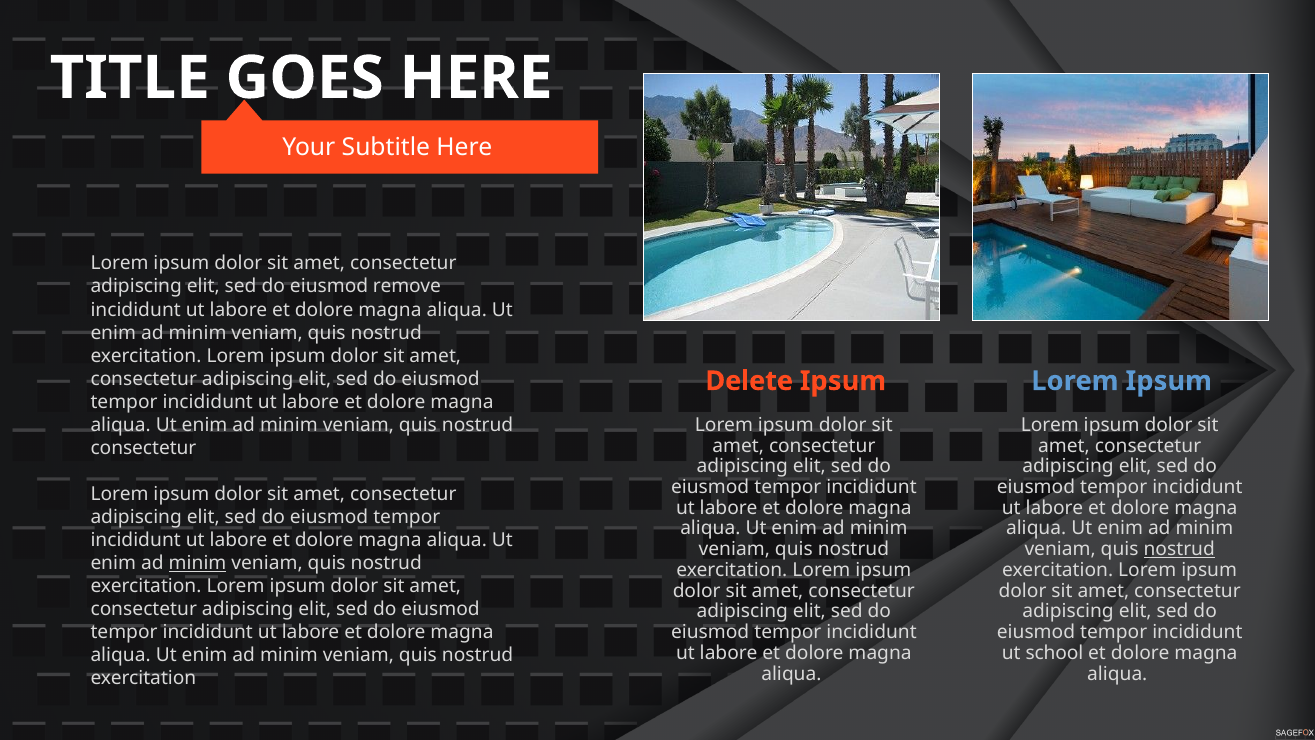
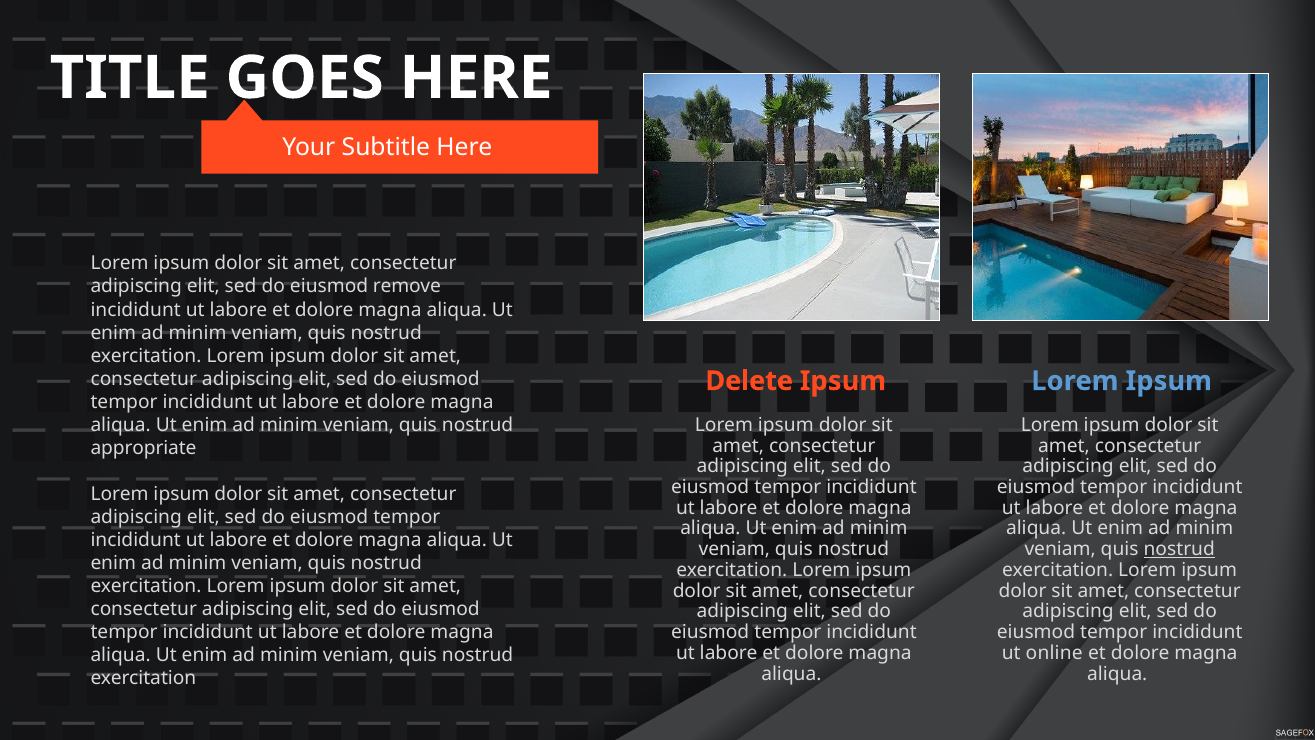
consectetur at (143, 448): consectetur -> appropriate
minim at (198, 563) underline: present -> none
school: school -> online
